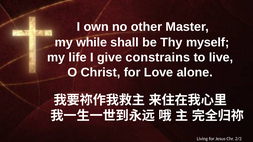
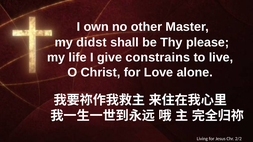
while: while -> didst
myself: myself -> please
